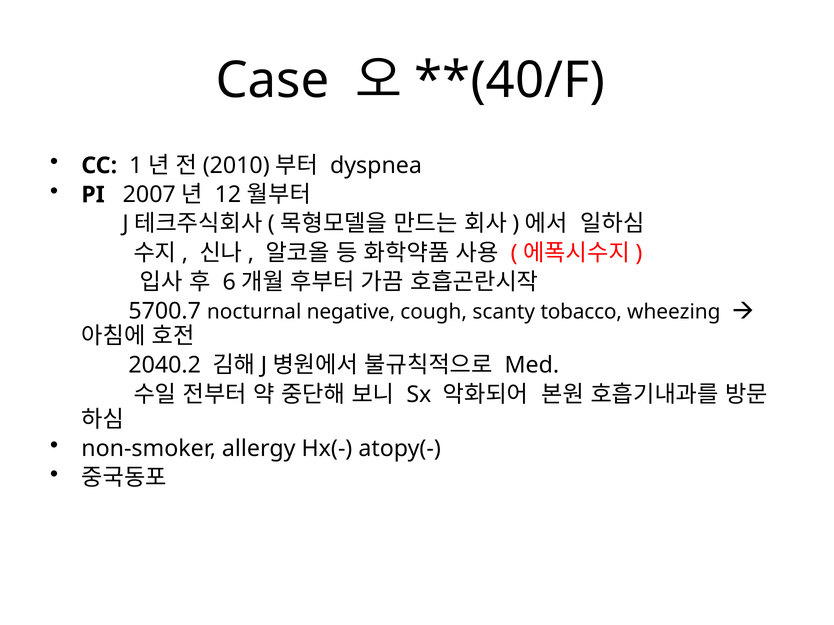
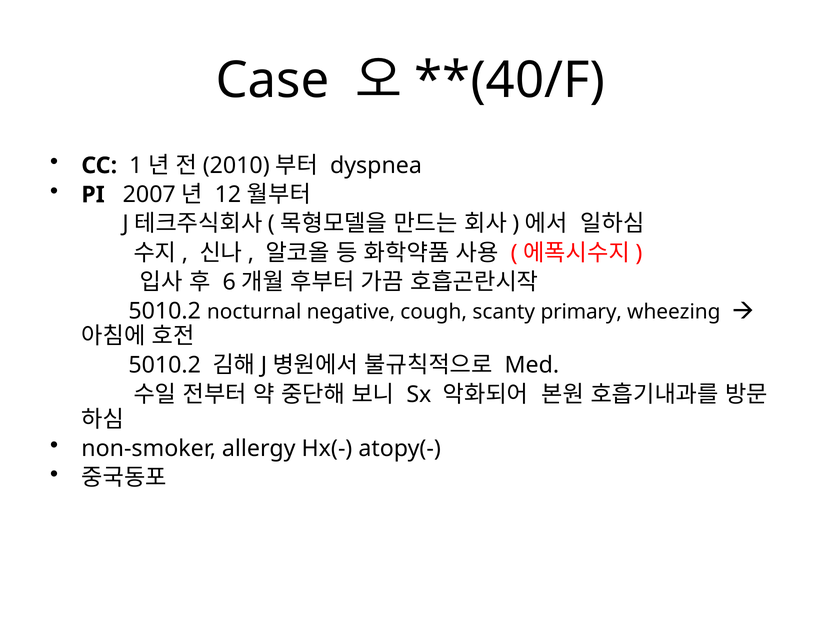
5700.7 at (165, 311): 5700.7 -> 5010.2
tobacco: tobacco -> primary
2040.2 at (165, 366): 2040.2 -> 5010.2
